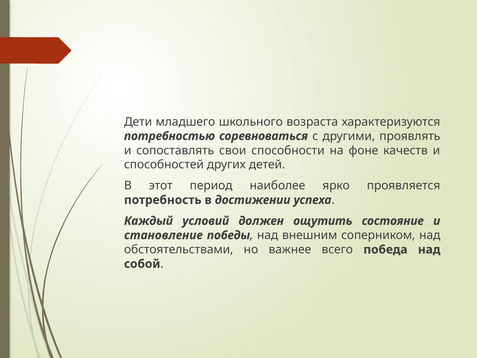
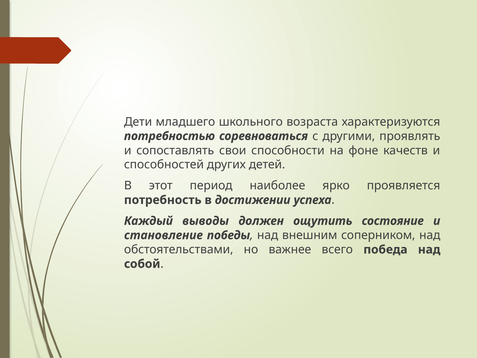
условий: условий -> выводы
